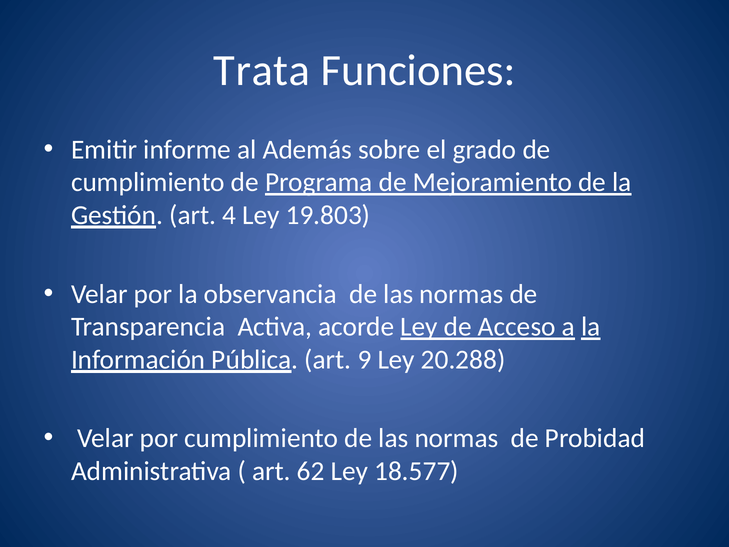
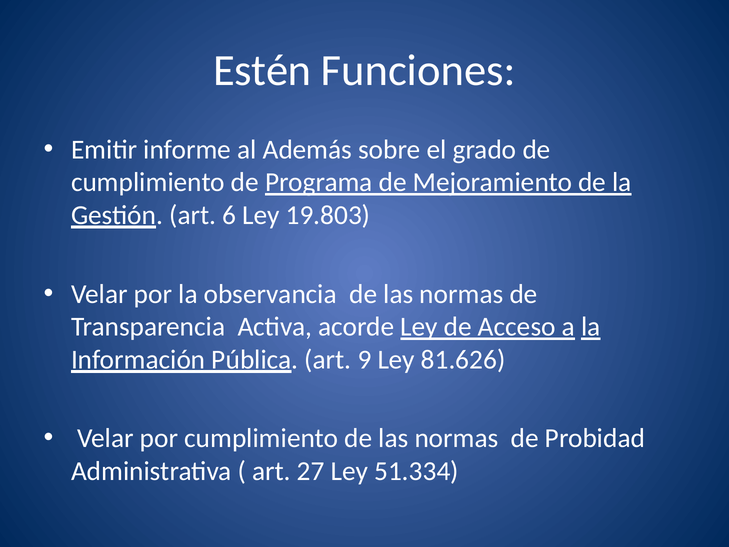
Trata: Trata -> Estén
4: 4 -> 6
20.288: 20.288 -> 81.626
62: 62 -> 27
18.577: 18.577 -> 51.334
